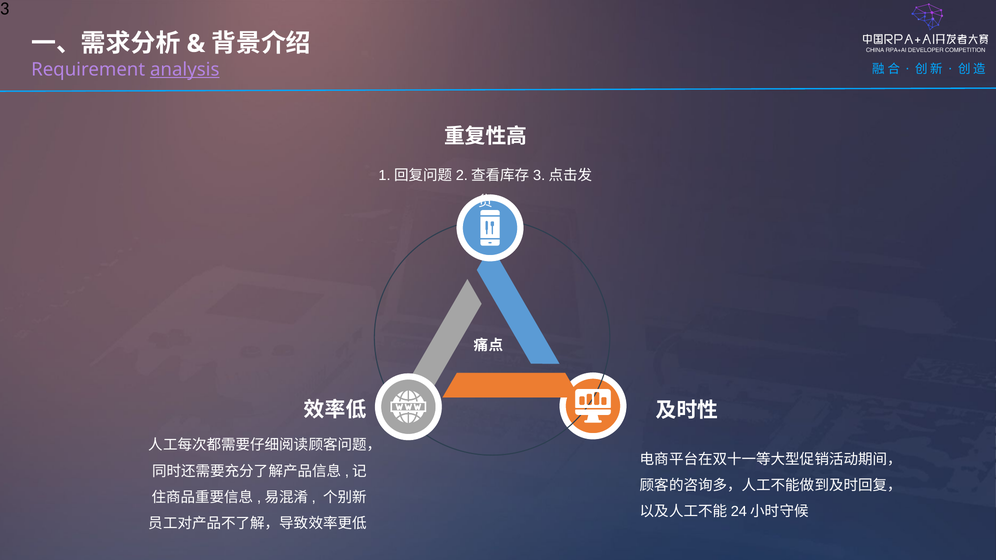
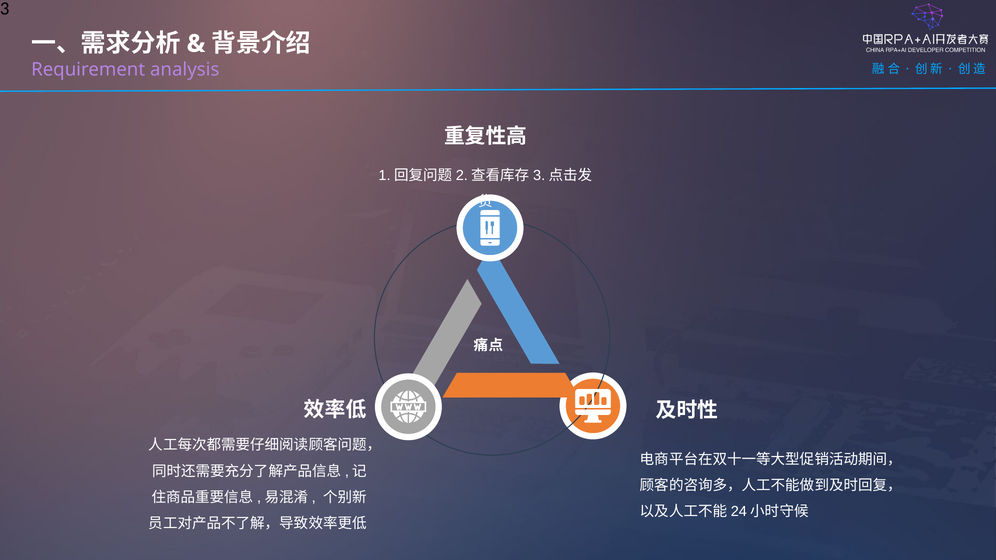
analysis underline: present -> none
